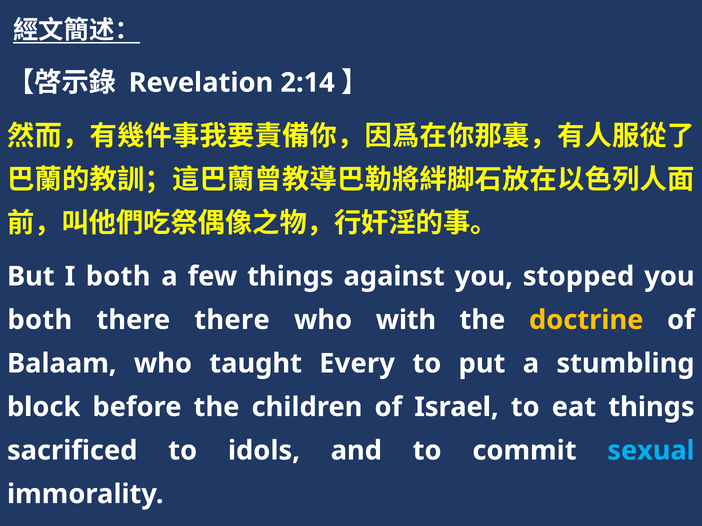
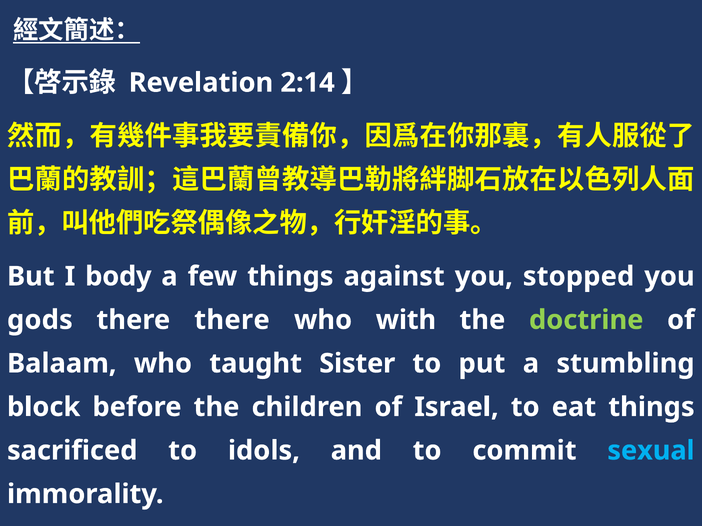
I both: both -> body
both at (40, 320): both -> gods
doctrine colour: yellow -> light green
Every: Every -> Sister
